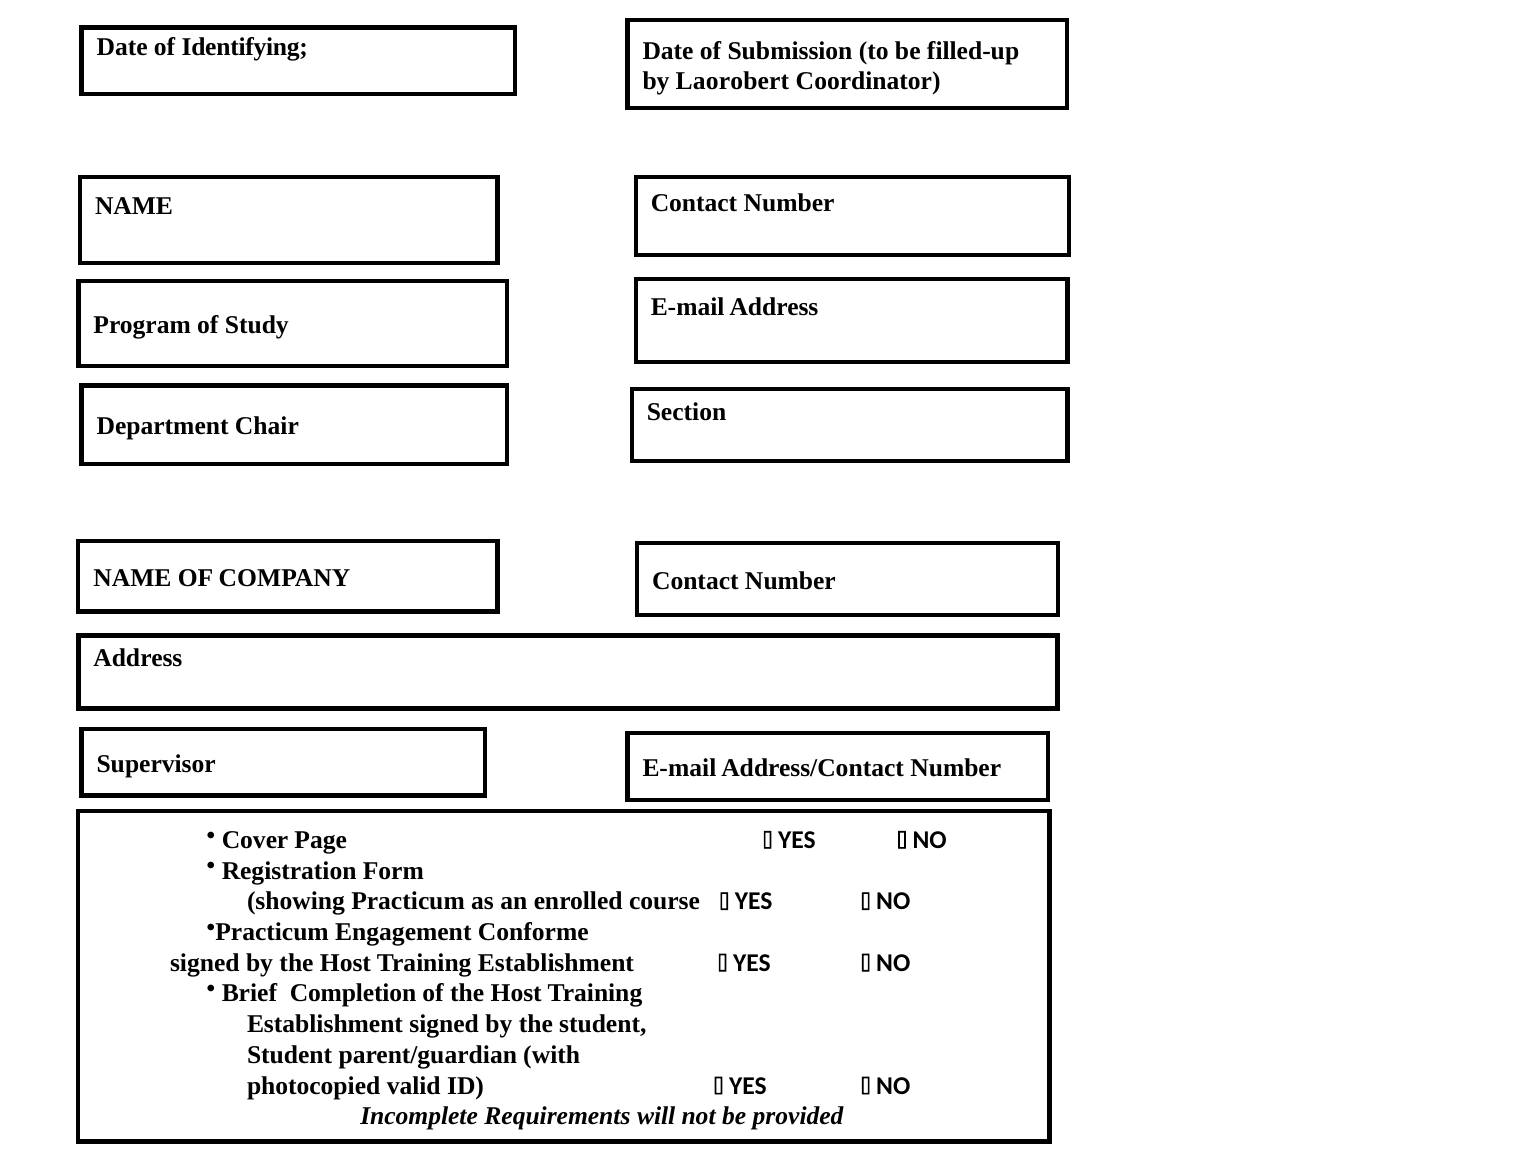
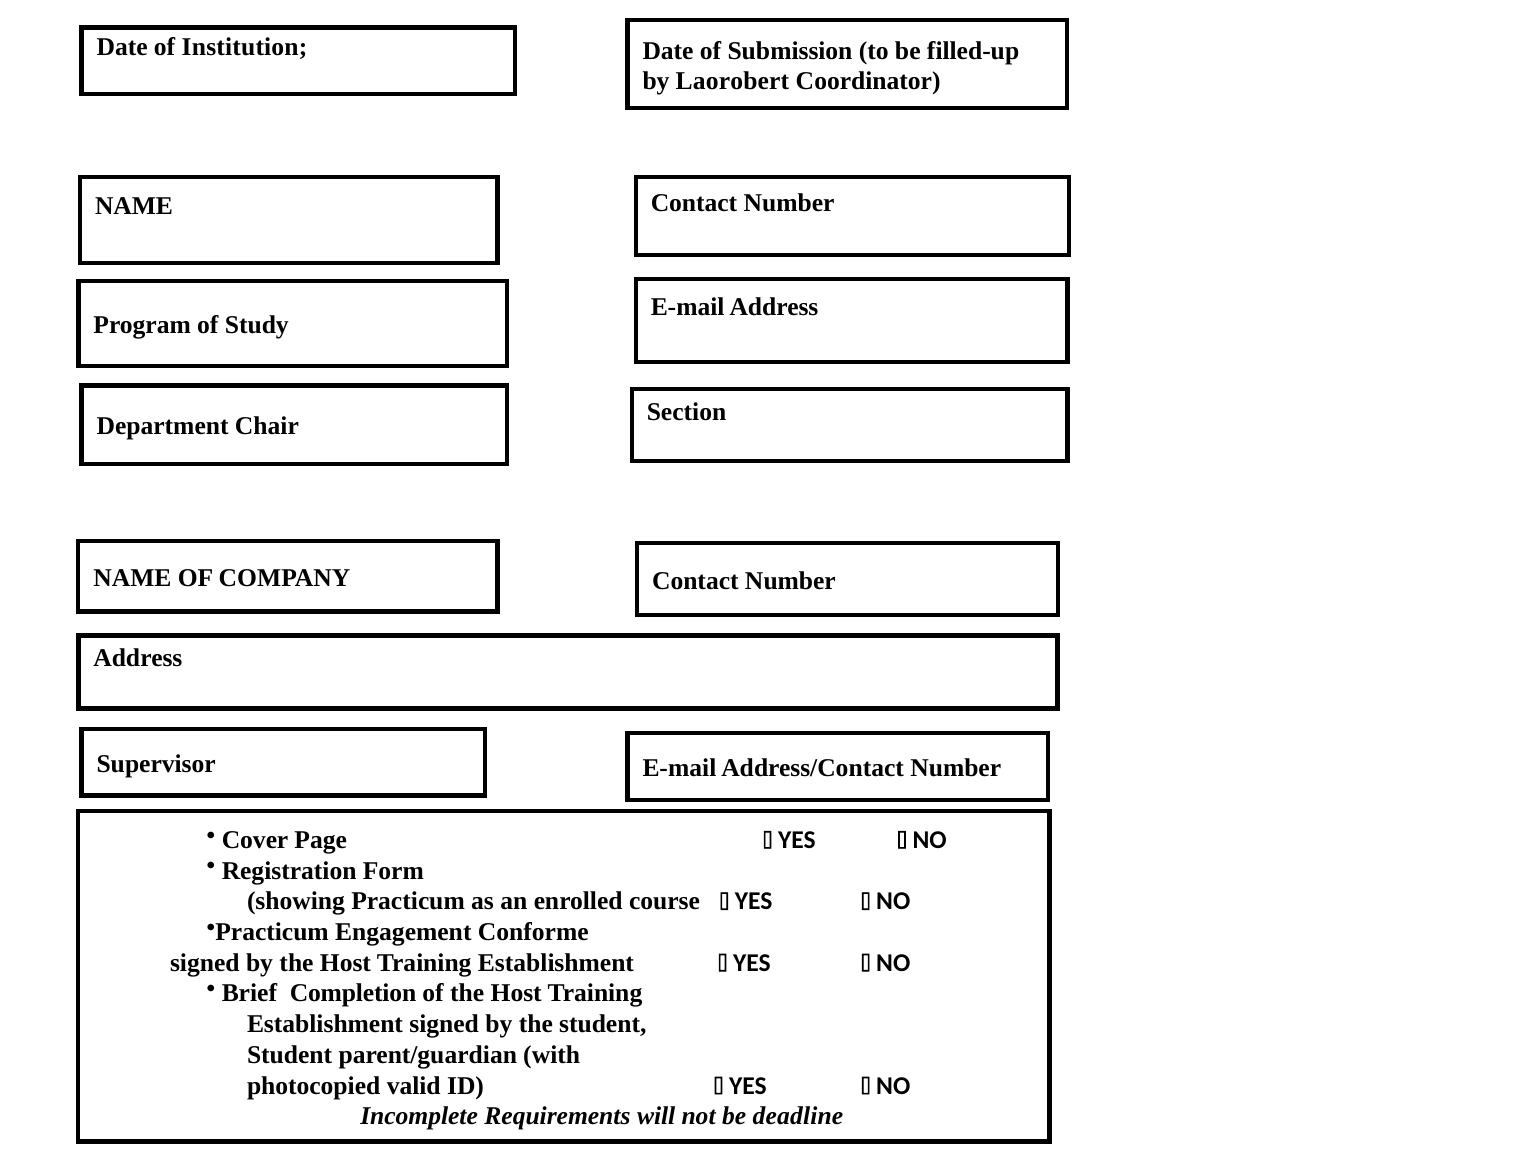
Identifying: Identifying -> Institution
provided: provided -> deadline
